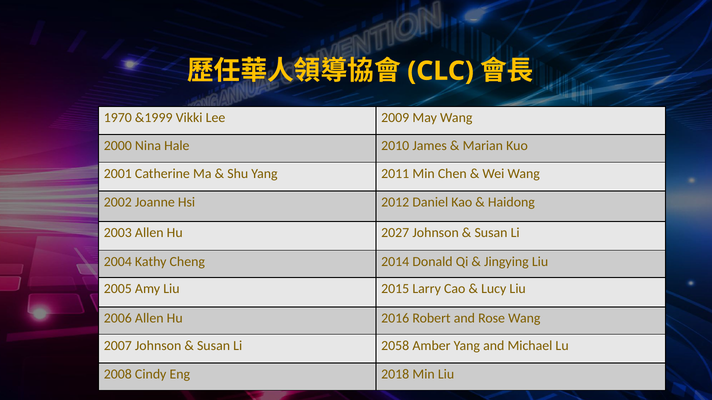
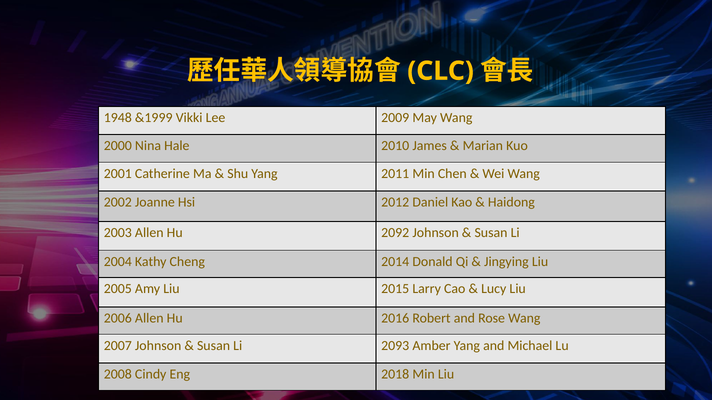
1970: 1970 -> 1948
2027: 2027 -> 2092
2058: 2058 -> 2093
